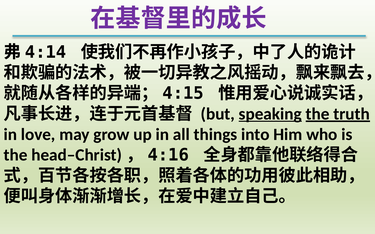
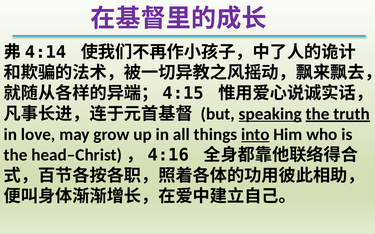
into underline: none -> present
